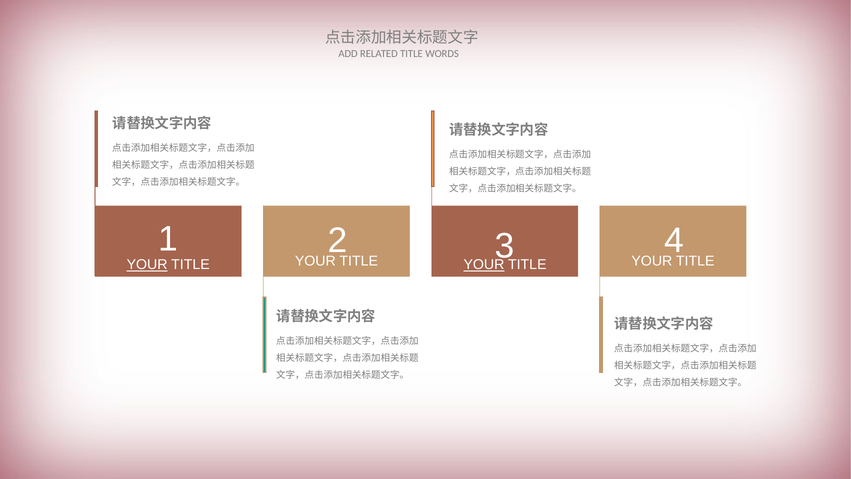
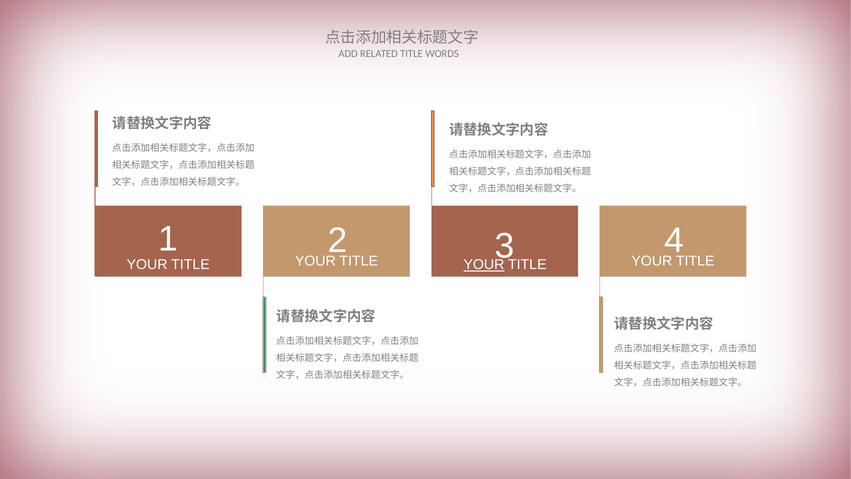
YOUR at (147, 265) underline: present -> none
